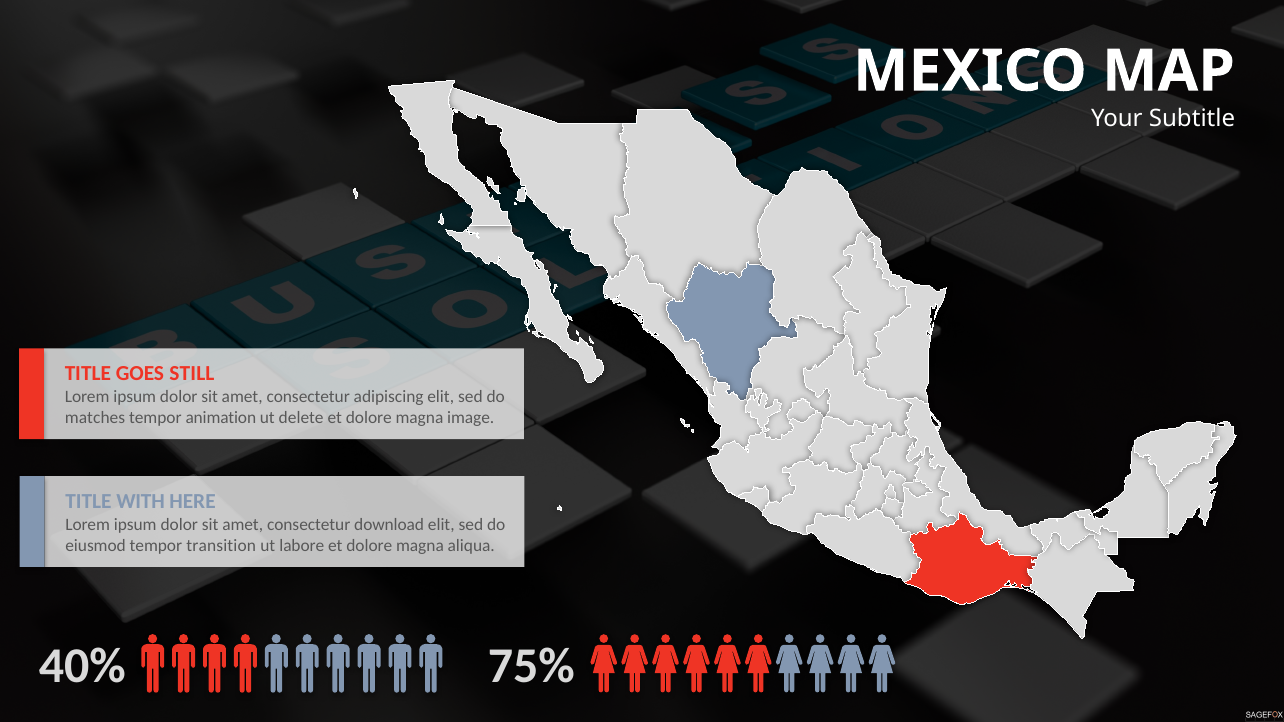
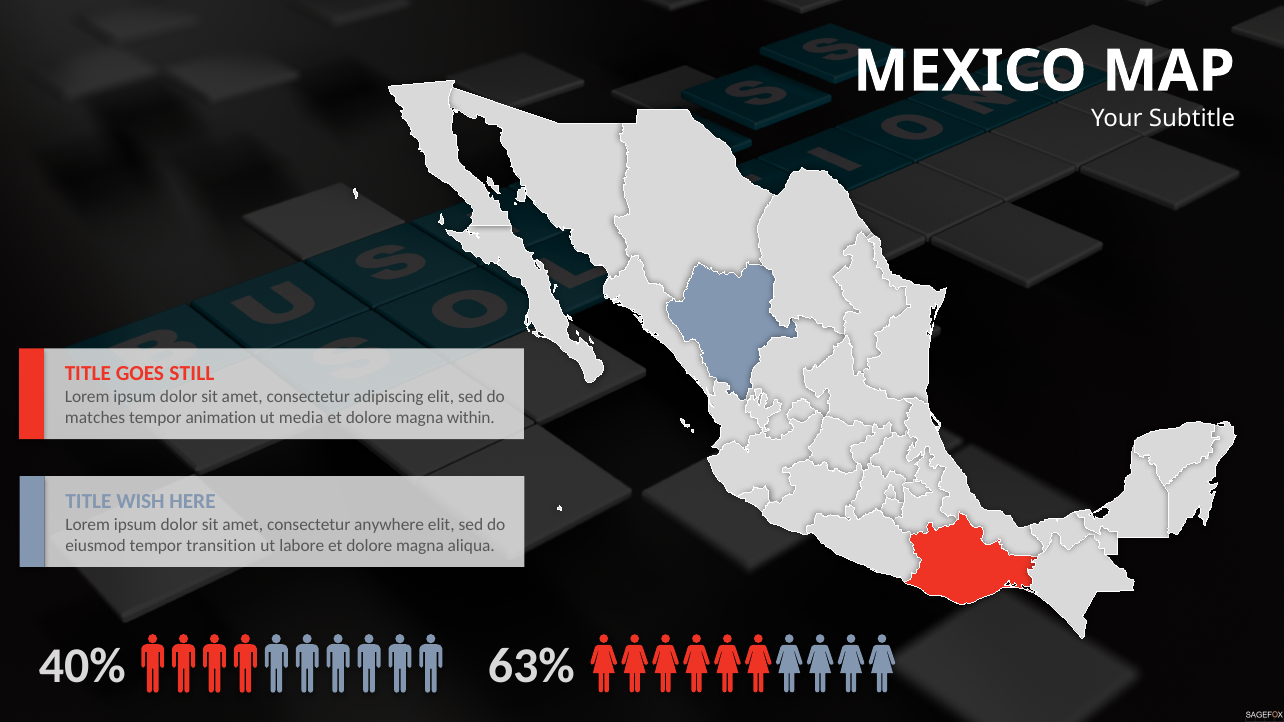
delete: delete -> media
image: image -> within
WITH: WITH -> WISH
download: download -> anywhere
75%: 75% -> 63%
